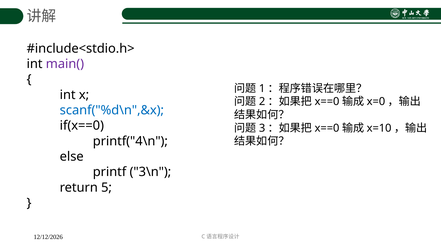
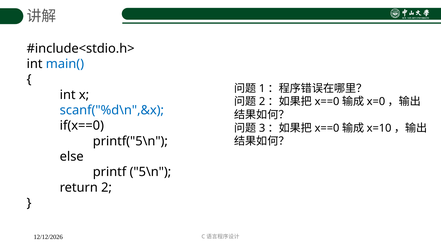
main( colour: purple -> blue
printf("4\n: printf("4\n -> printf("5\n
3\n: 3\n -> 5\n
return 5: 5 -> 2
